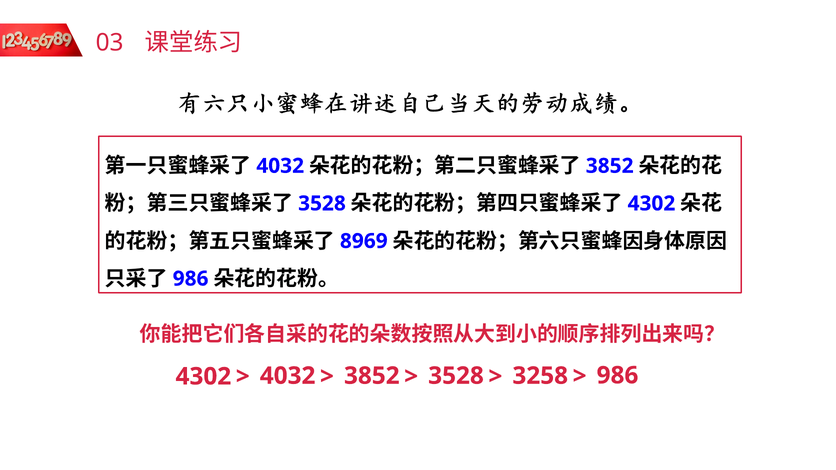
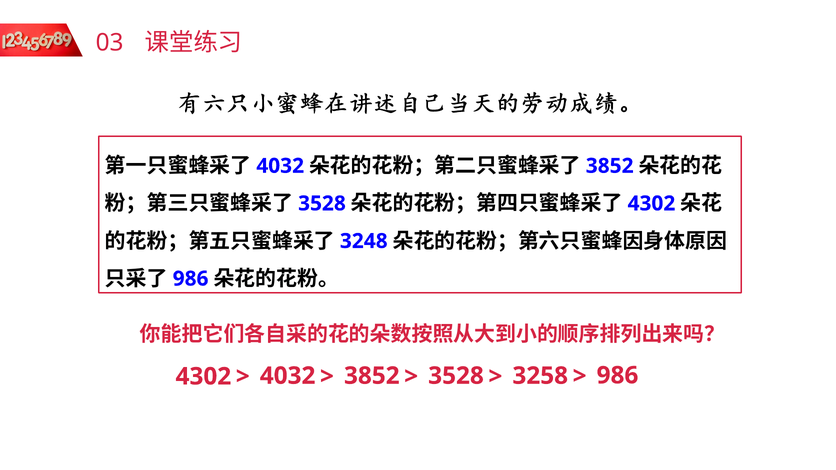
8969: 8969 -> 3248
